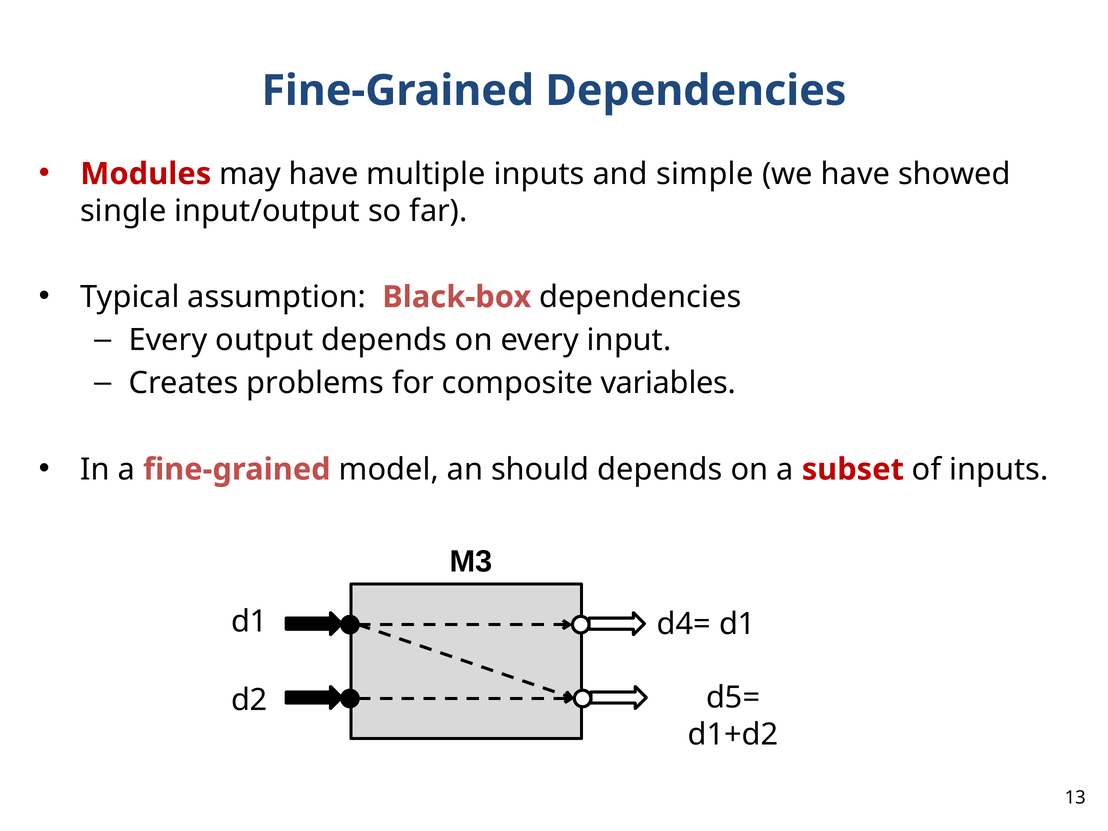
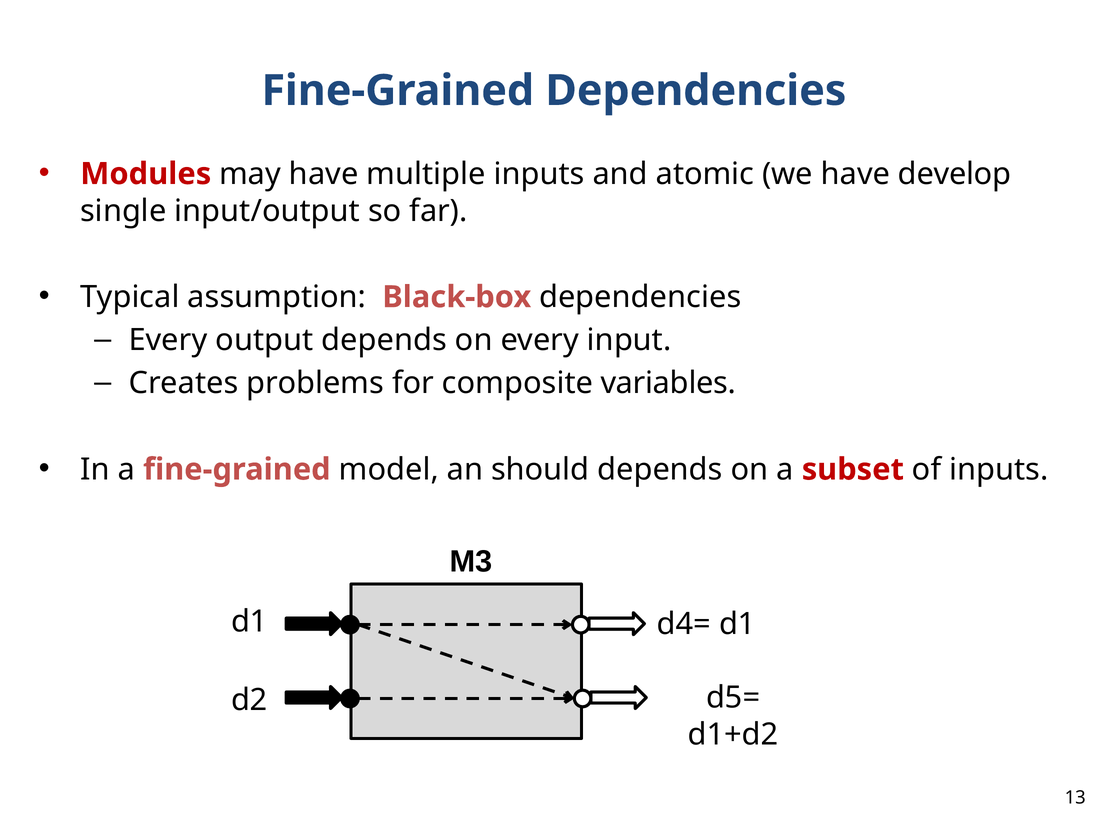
simple: simple -> atomic
showed: showed -> develop
